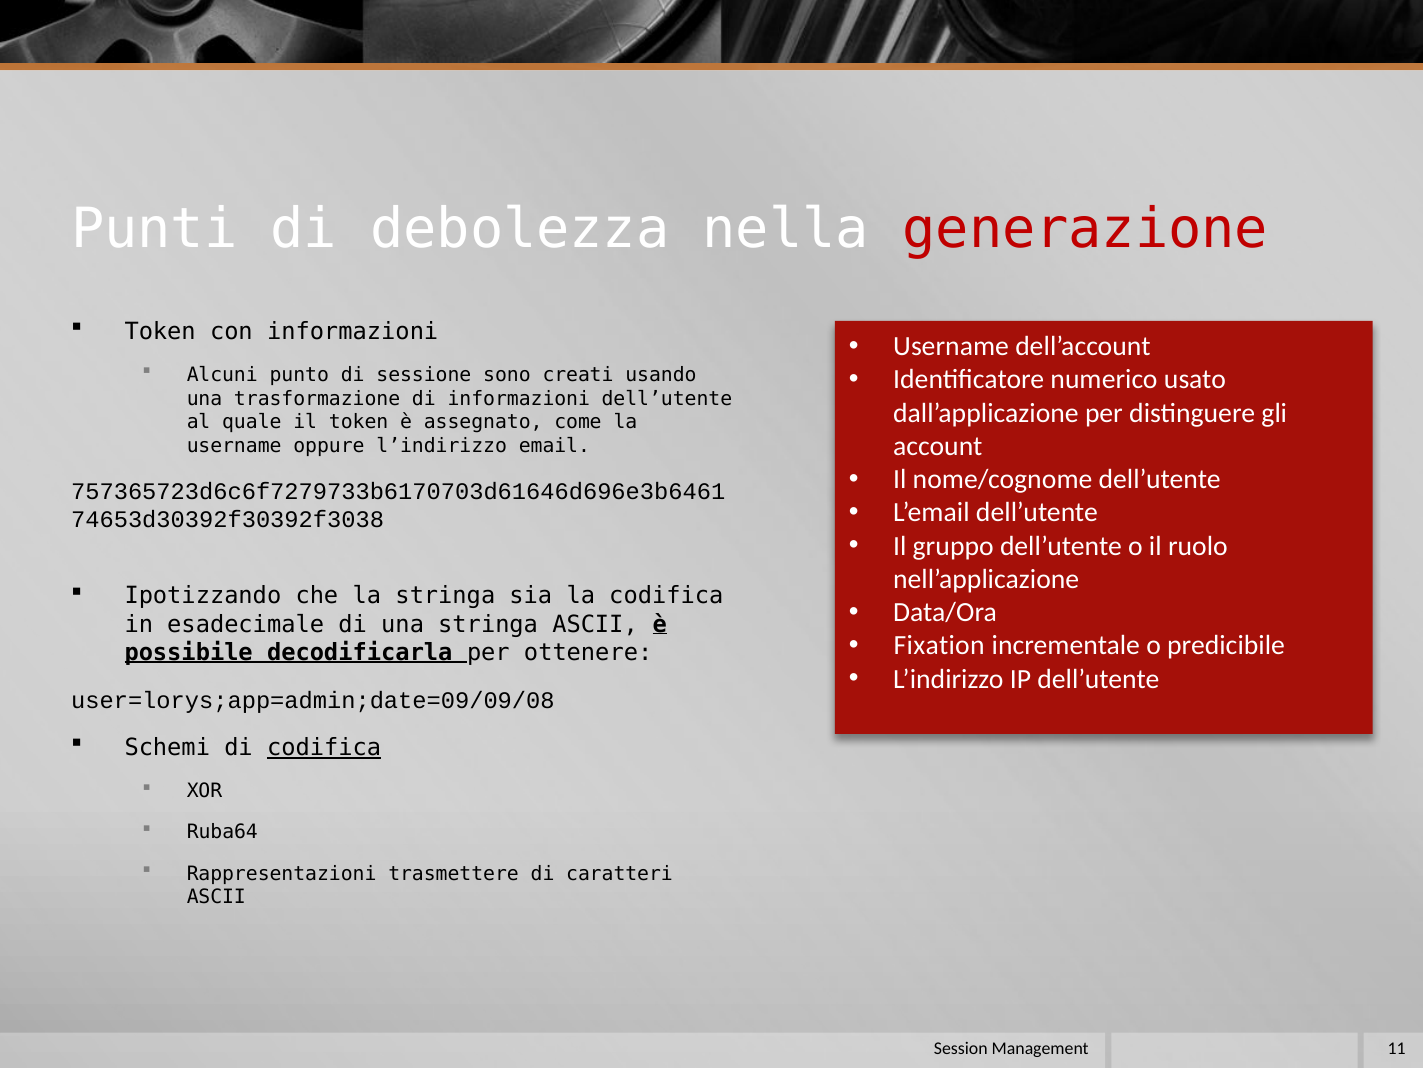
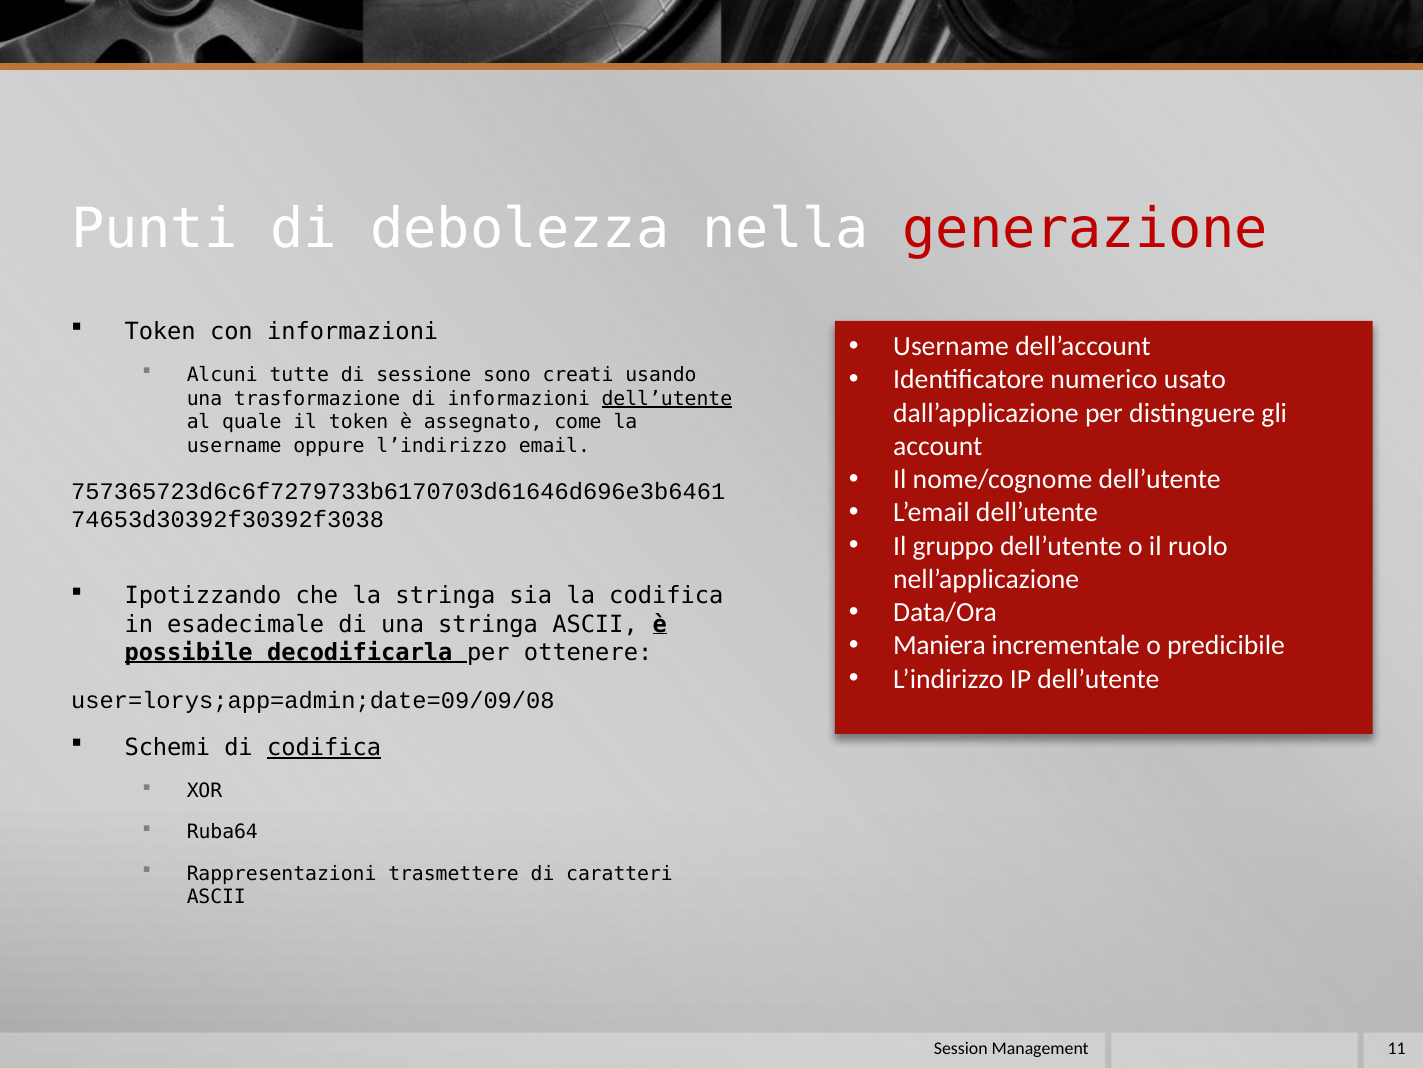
punto: punto -> tutte
dell’utente at (667, 398) underline: none -> present
Fixation: Fixation -> Maniera
